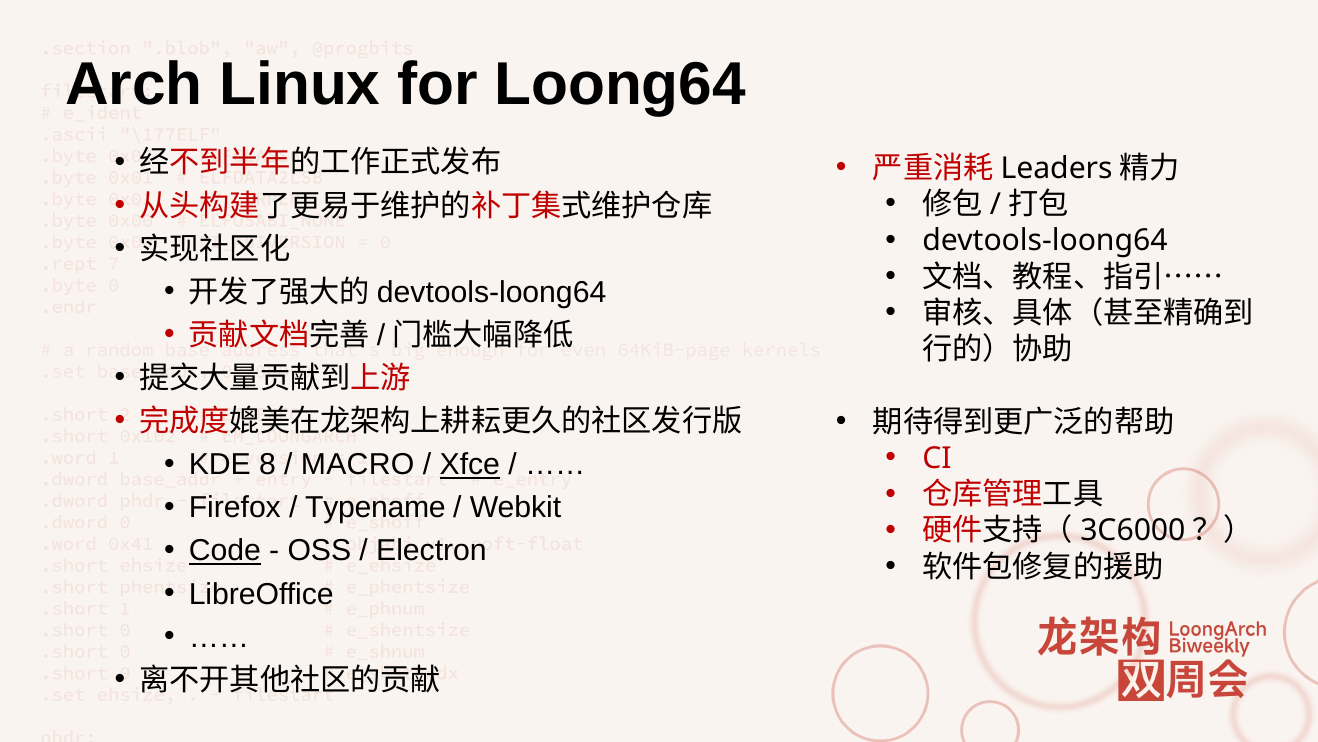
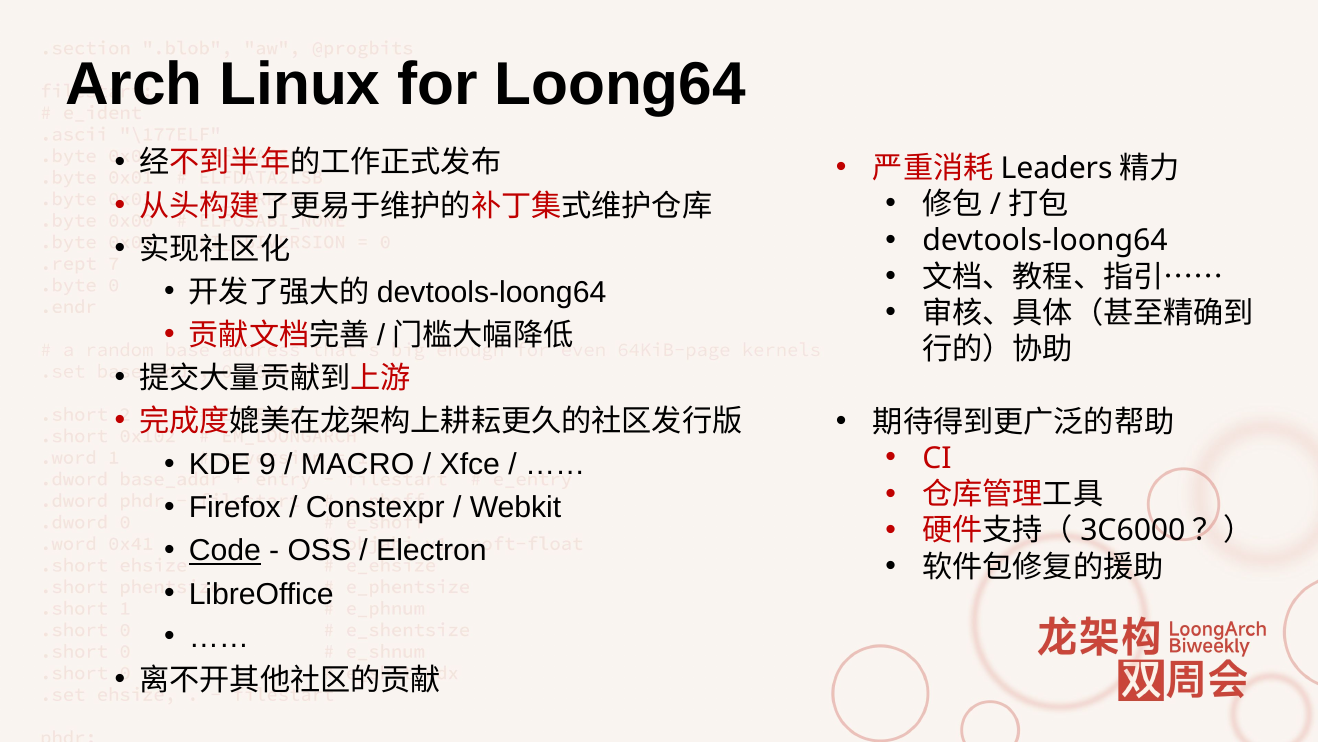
8: 8 -> 9
Xfce underline: present -> none
Typename: Typename -> Constexpr
